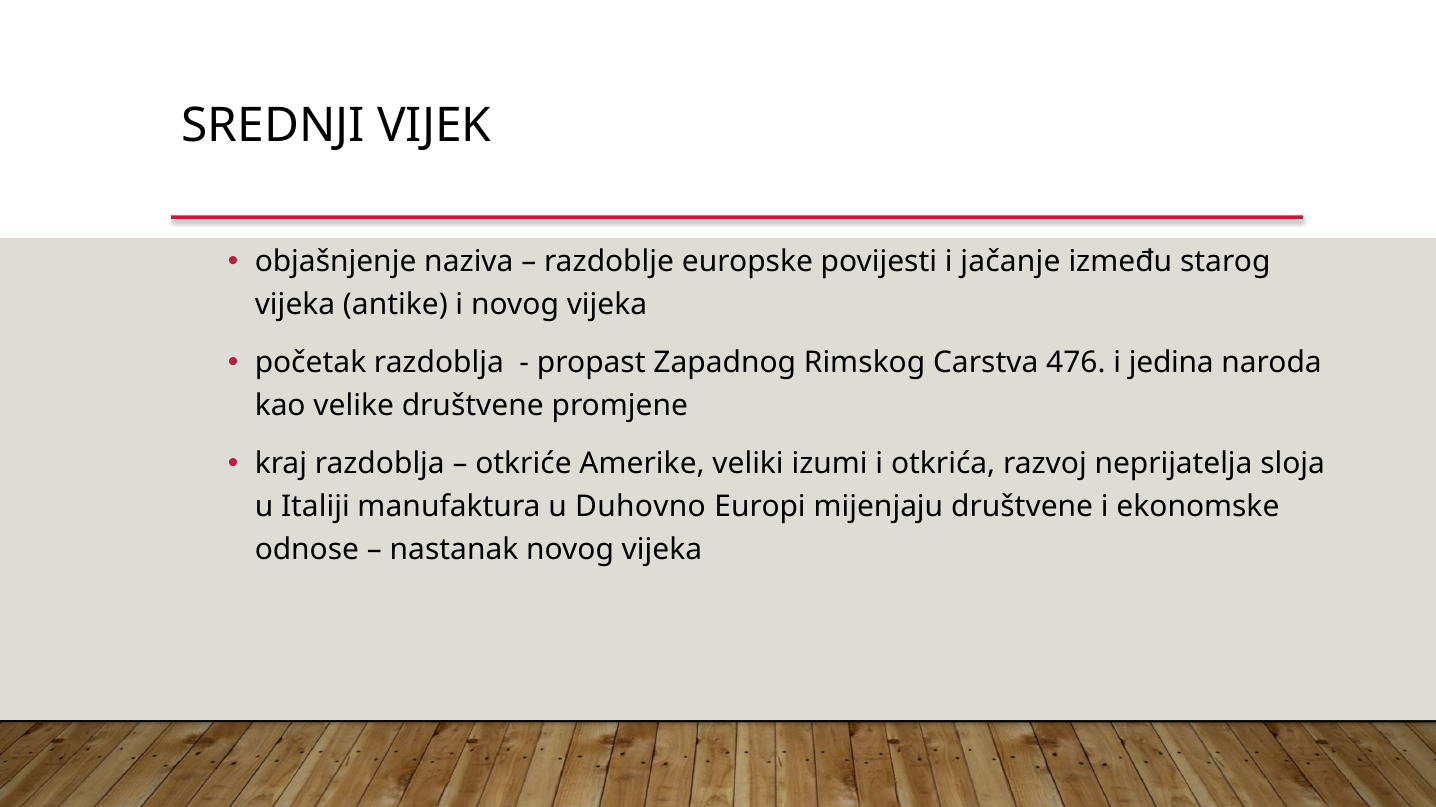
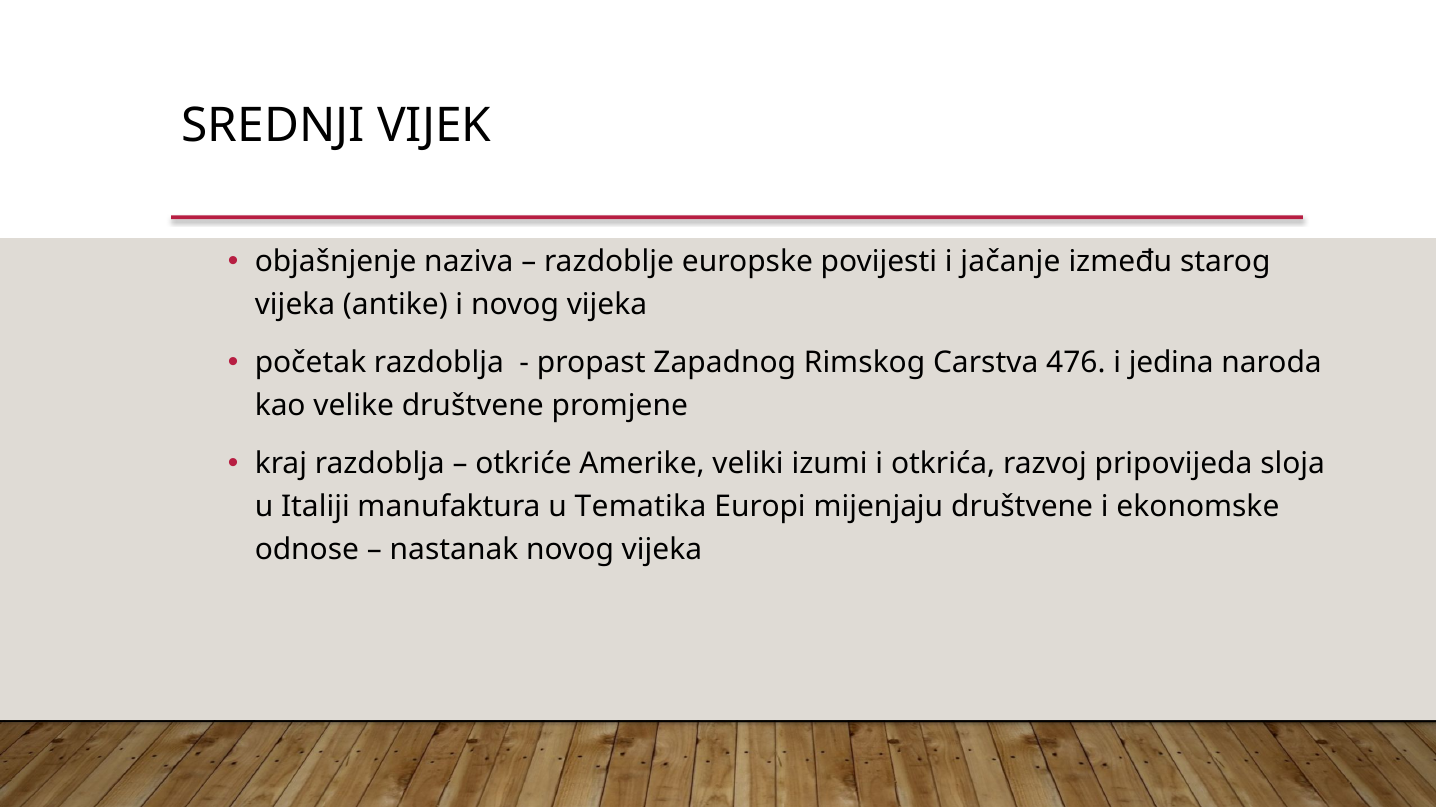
neprijatelja: neprijatelja -> pripovijeda
Duhovno: Duhovno -> Tematika
